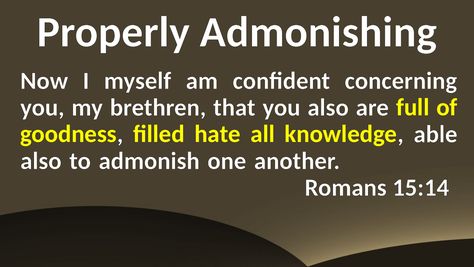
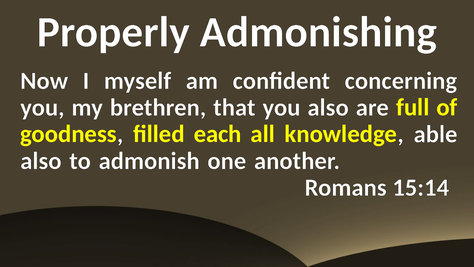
hate: hate -> each
